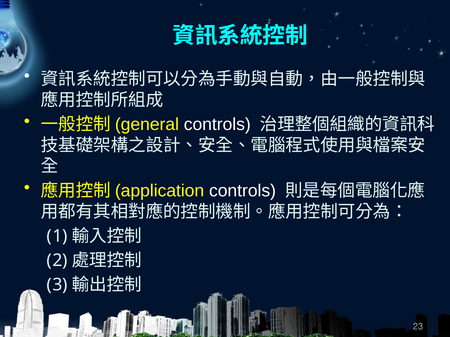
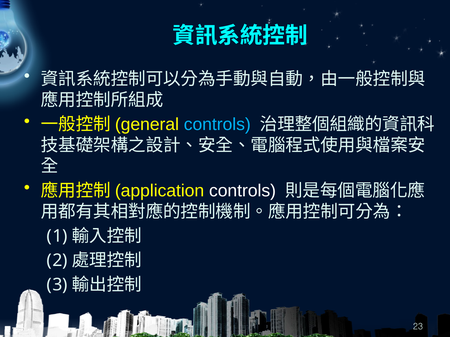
controls at (217, 125) colour: white -> light blue
